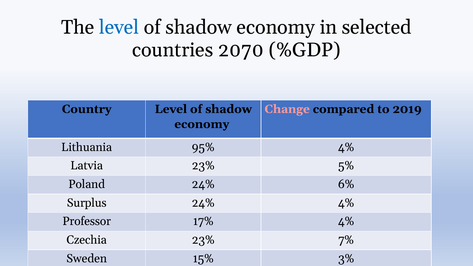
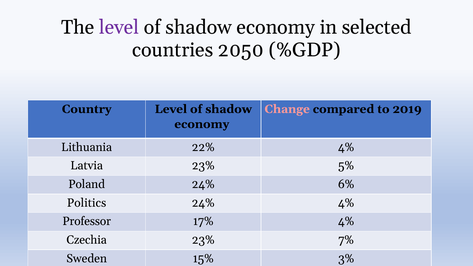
level at (119, 27) colour: blue -> purple
2070: 2070 -> 2050
95%: 95% -> 22%
Surplus: Surplus -> Politics
